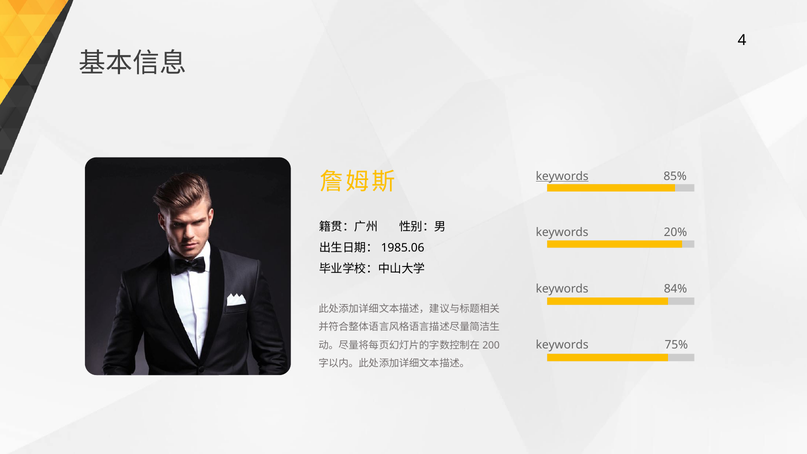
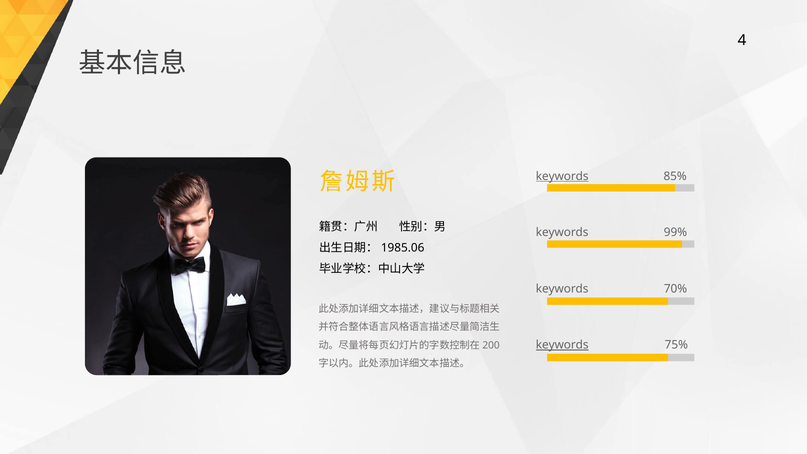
20%: 20% -> 99%
84%: 84% -> 70%
keywords at (562, 345) underline: none -> present
